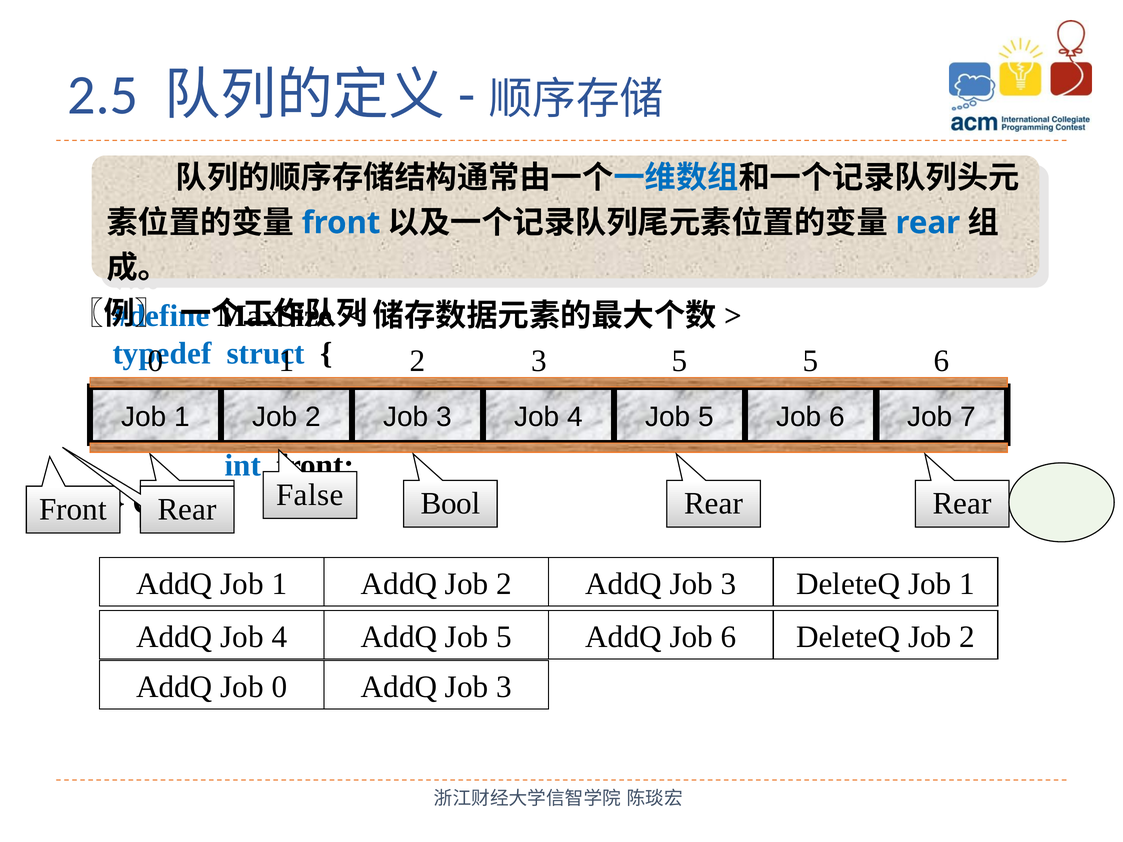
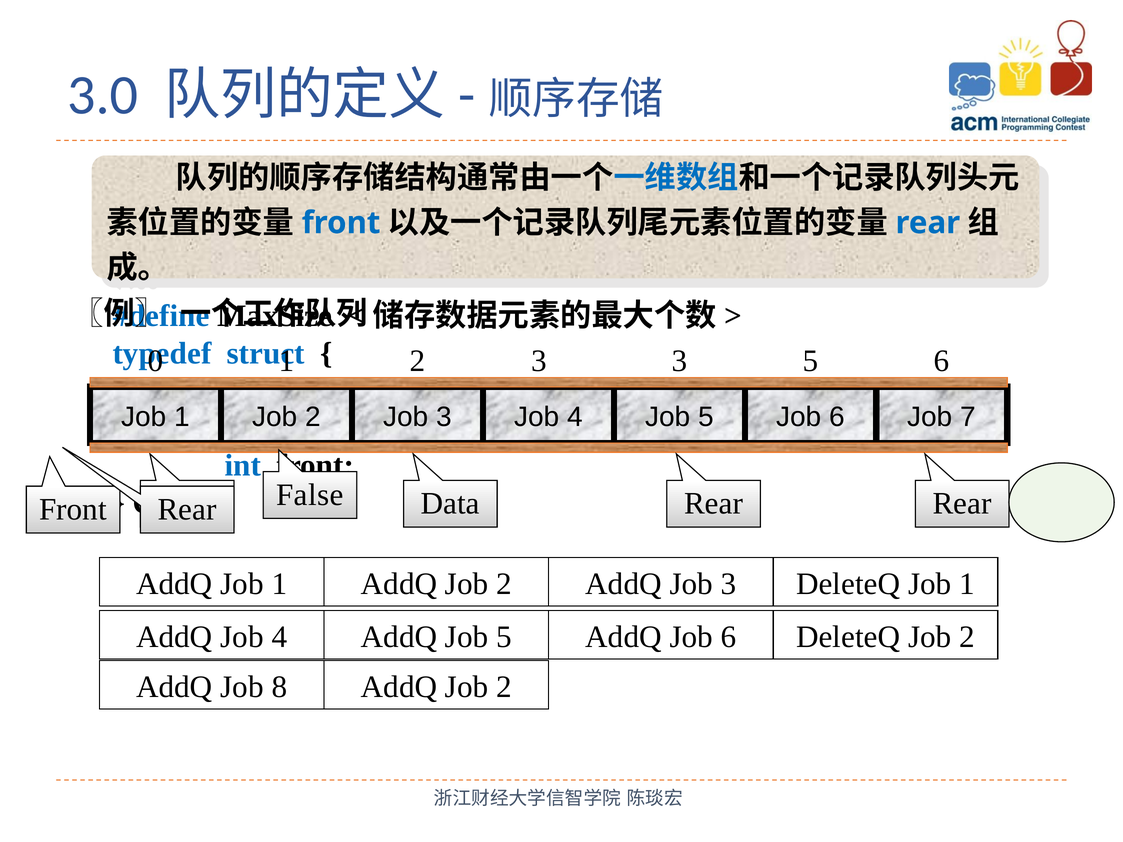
2.5: 2.5 -> 3.0
3 5: 5 -> 3
Bool: Bool -> Data
Job 0: 0 -> 8
3 at (504, 687): 3 -> 2
